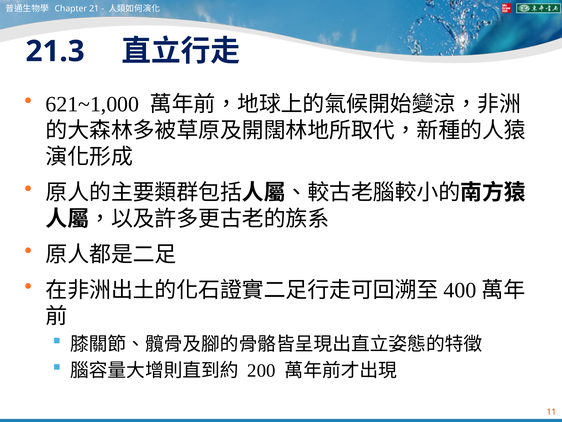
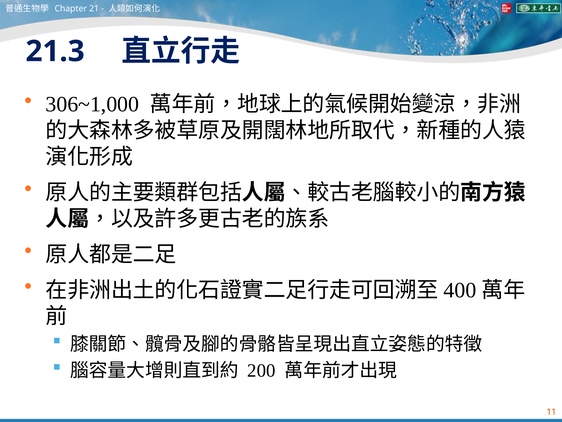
621~1,000: 621~1,000 -> 306~1,000
